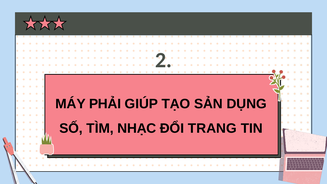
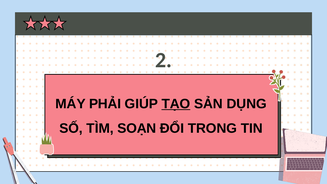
TẠO underline: none -> present
NHẠC: NHẠC -> SOẠN
TRANG: TRANG -> TRONG
